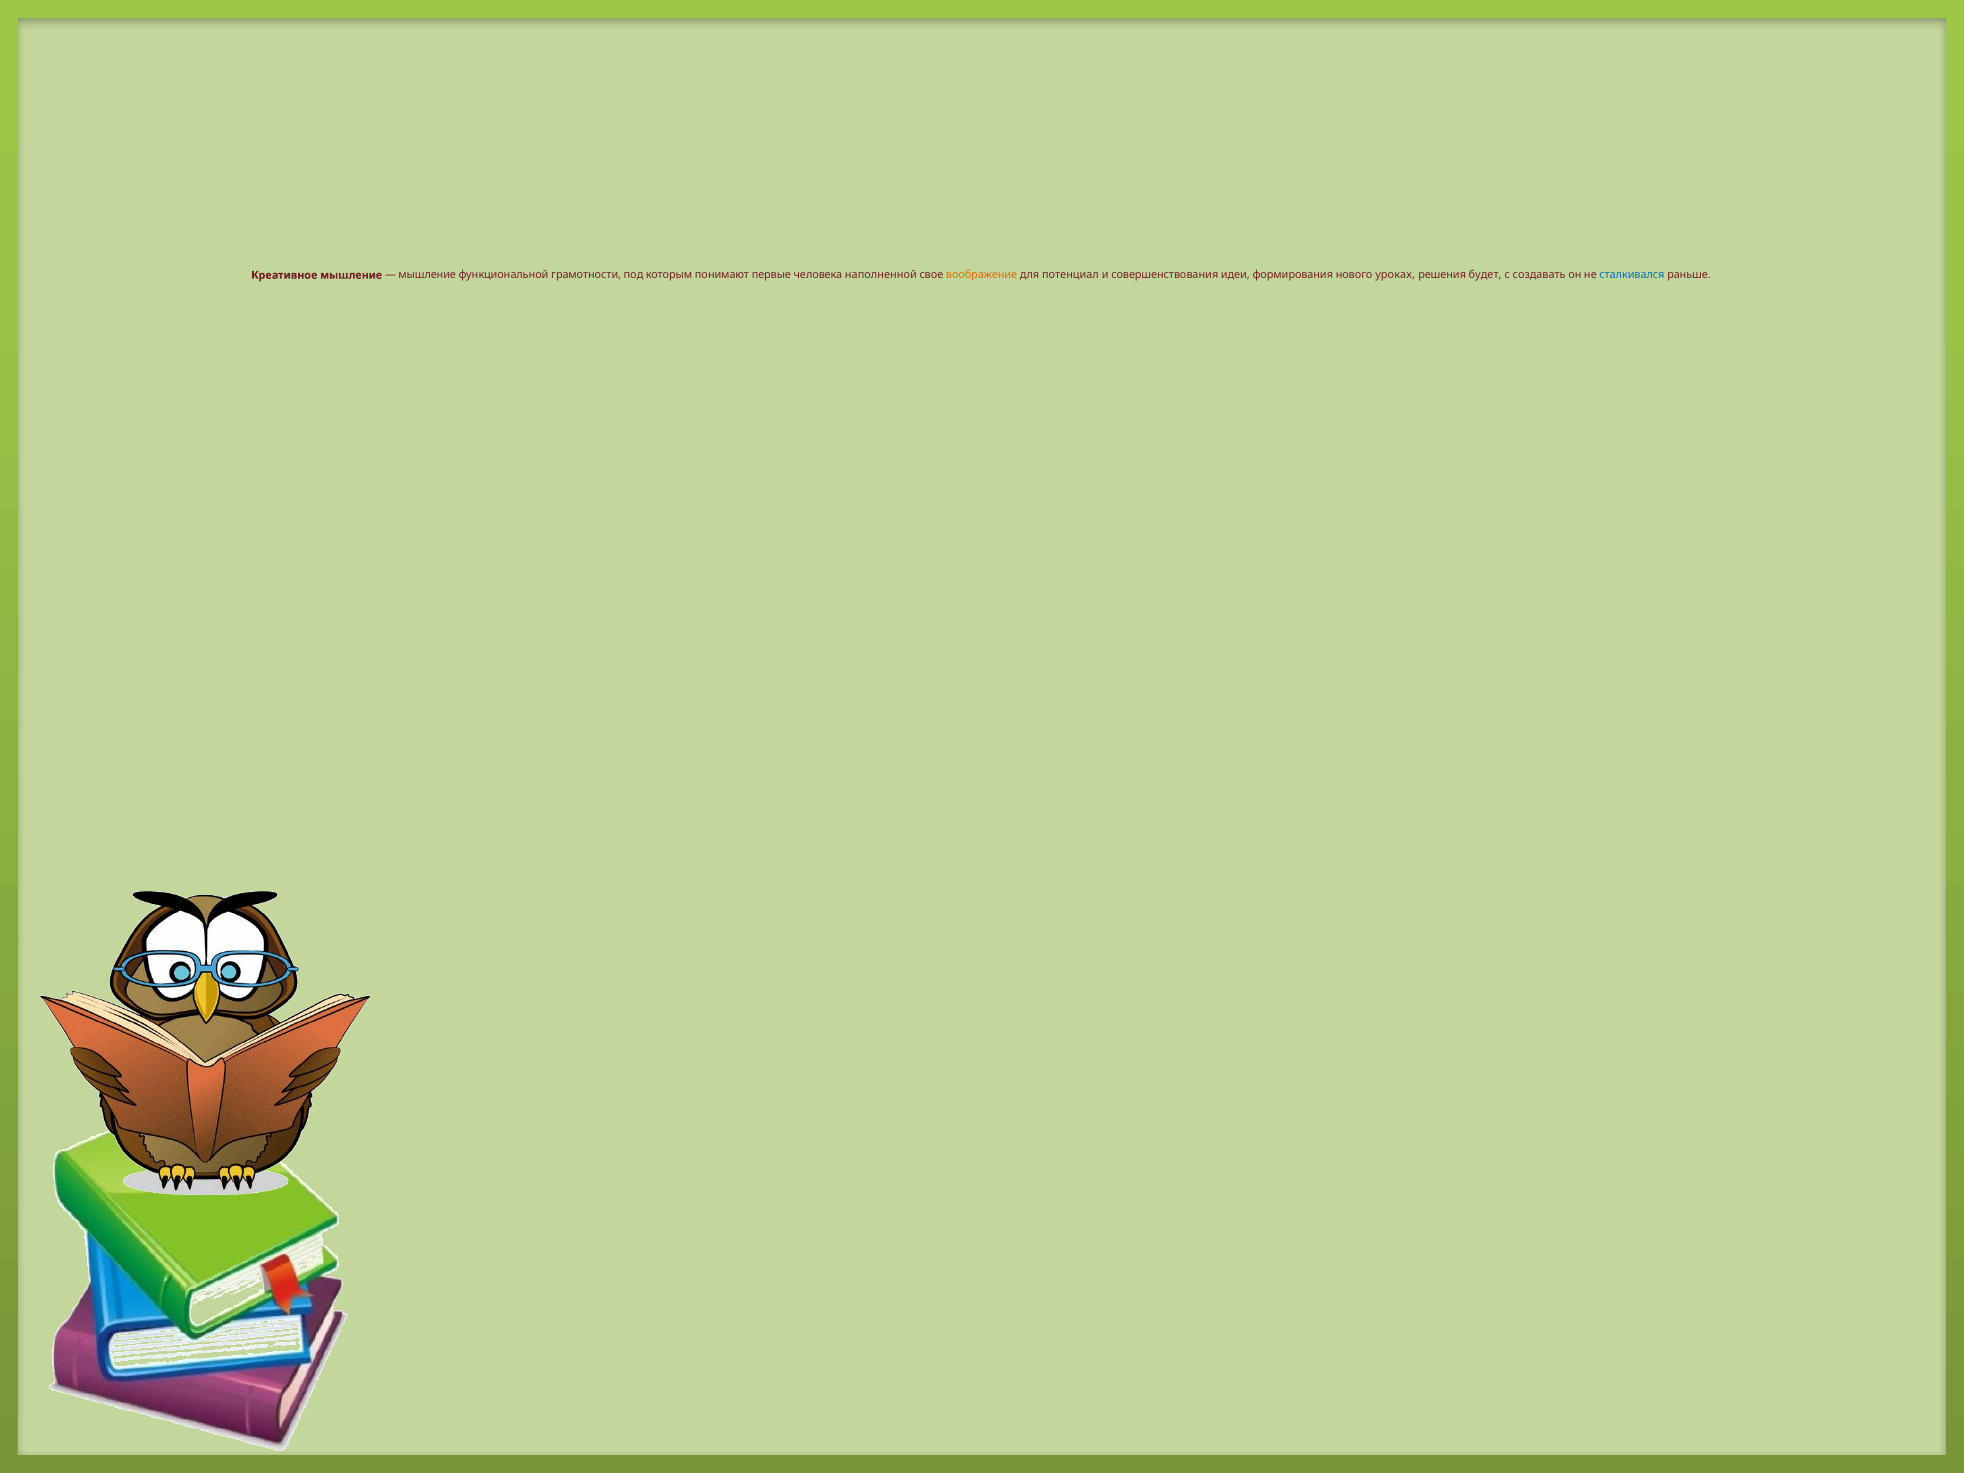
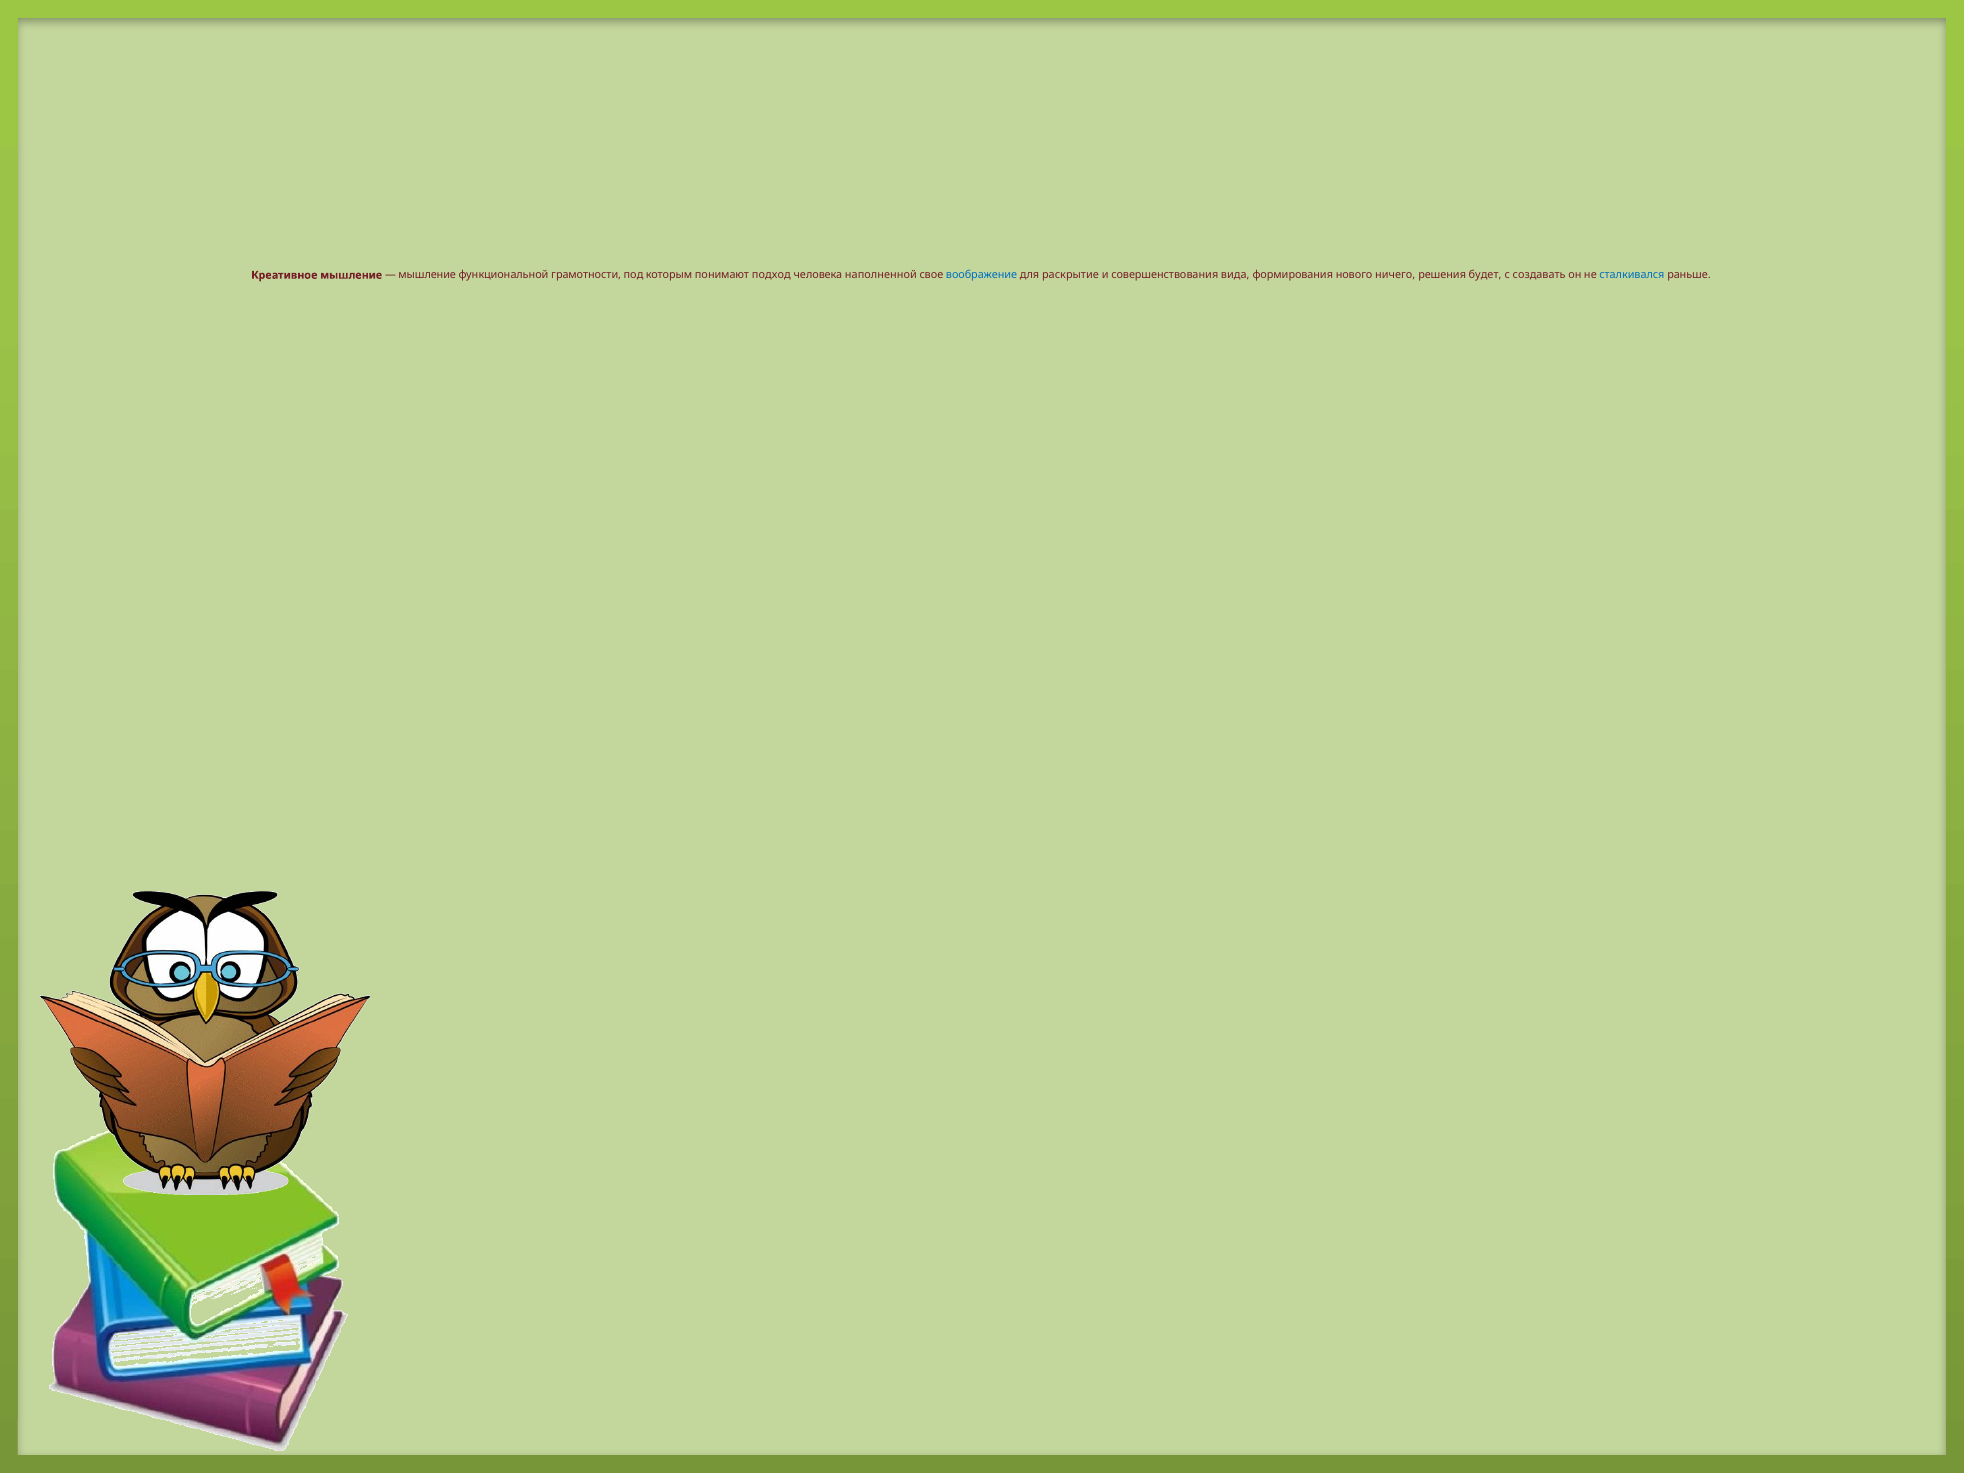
первые: первые -> подход
воображение colour: orange -> blue
потенциал: потенциал -> раскрытие
идеи: идеи -> вида
уроках: уроках -> ничего
